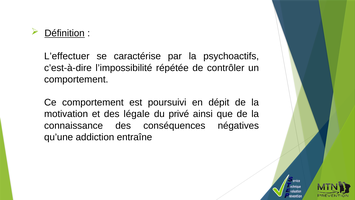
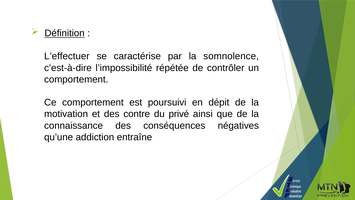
psychoactifs: psychoactifs -> somnolence
légale: légale -> contre
